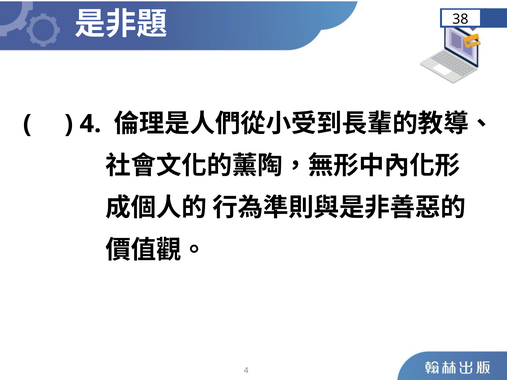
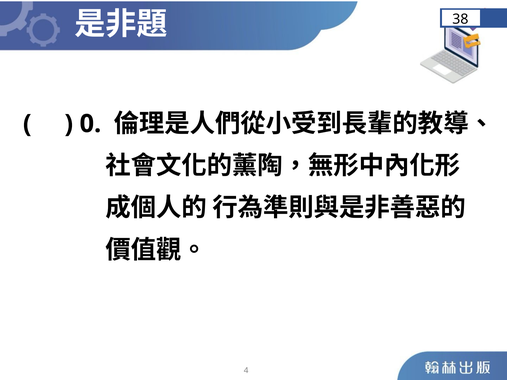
4 at (90, 124): 4 -> 0
